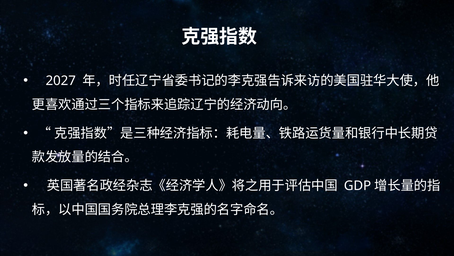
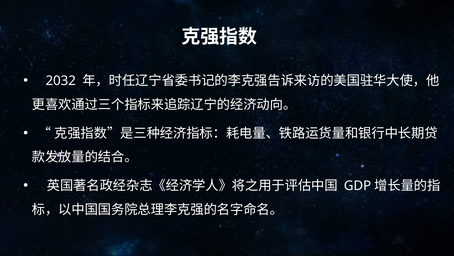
2027: 2027 -> 2032
